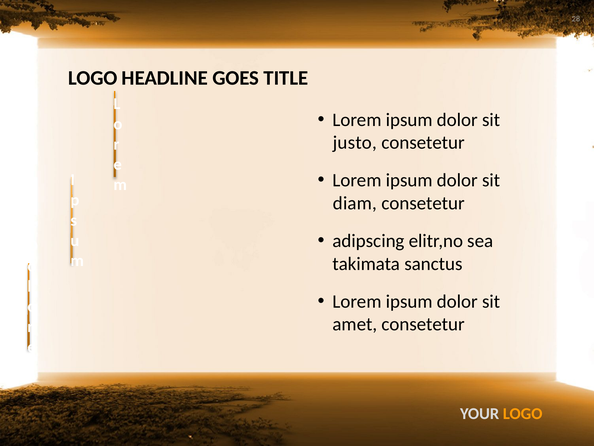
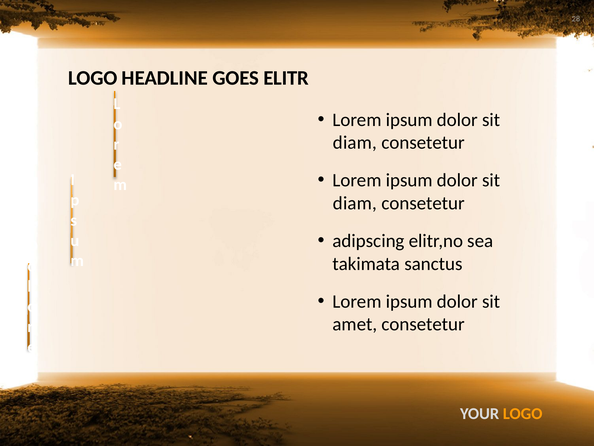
TITLE: TITLE -> ELITR
justo at (355, 142): justo -> diam
